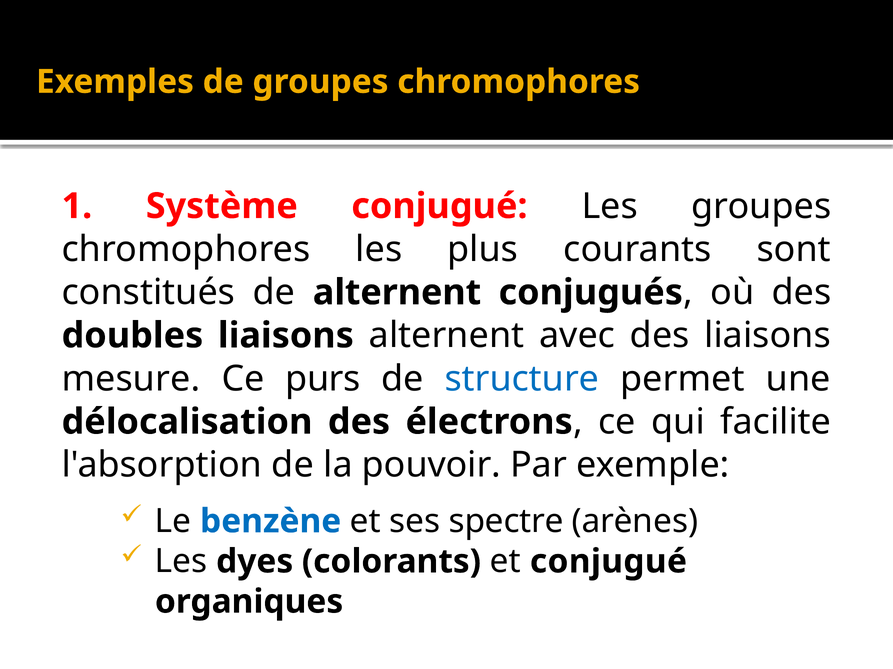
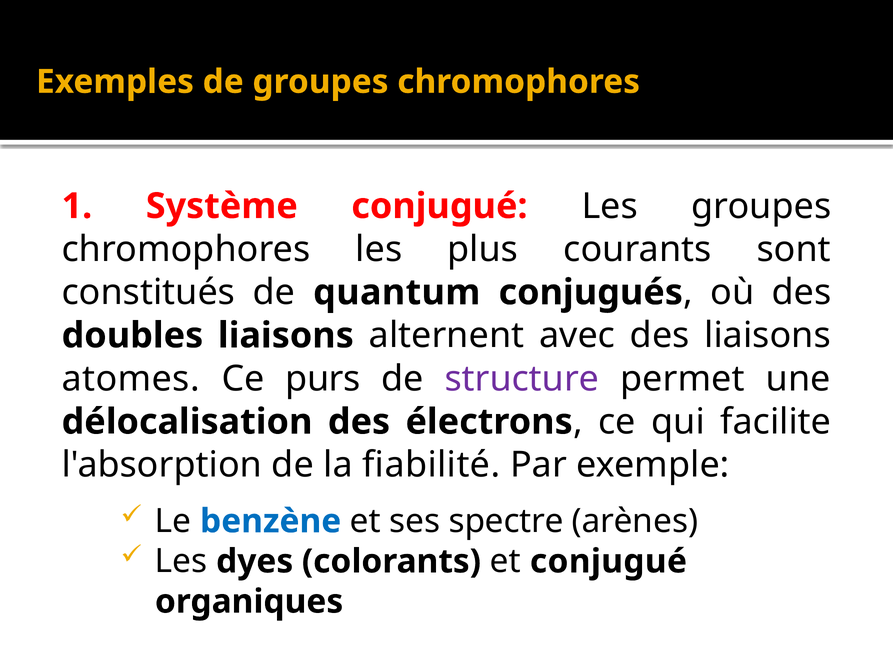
de alternent: alternent -> quantum
mesure: mesure -> atomes
structure colour: blue -> purple
pouvoir: pouvoir -> fiabilité
